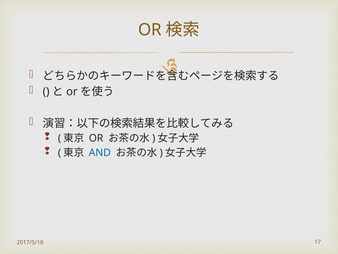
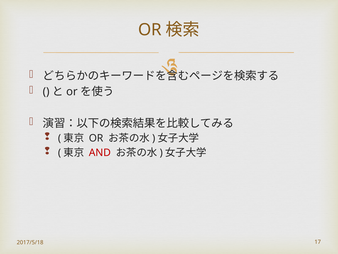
AND colour: blue -> red
